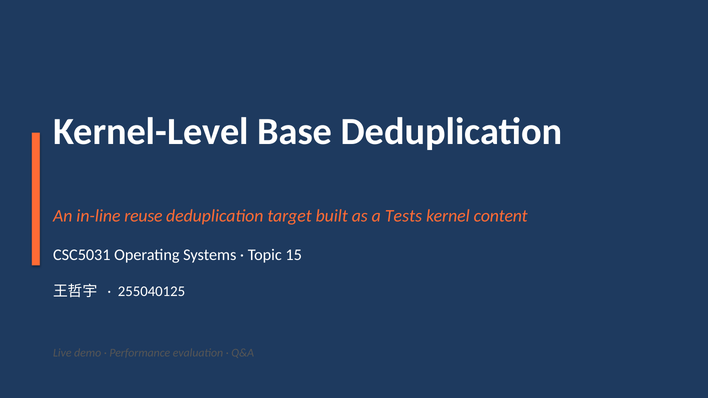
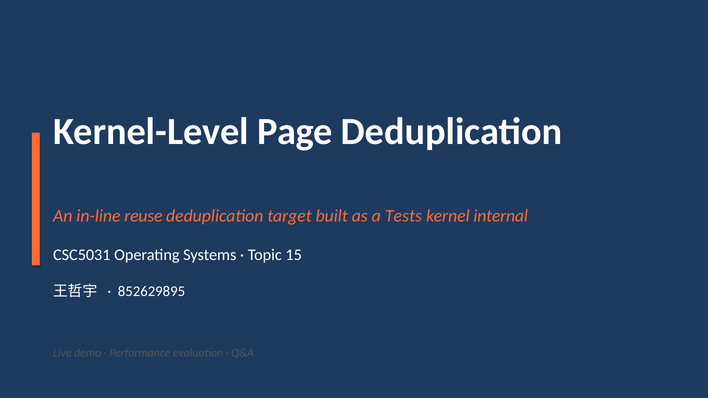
Base: Base -> Page
content: content -> internal
255040125: 255040125 -> 852629895
